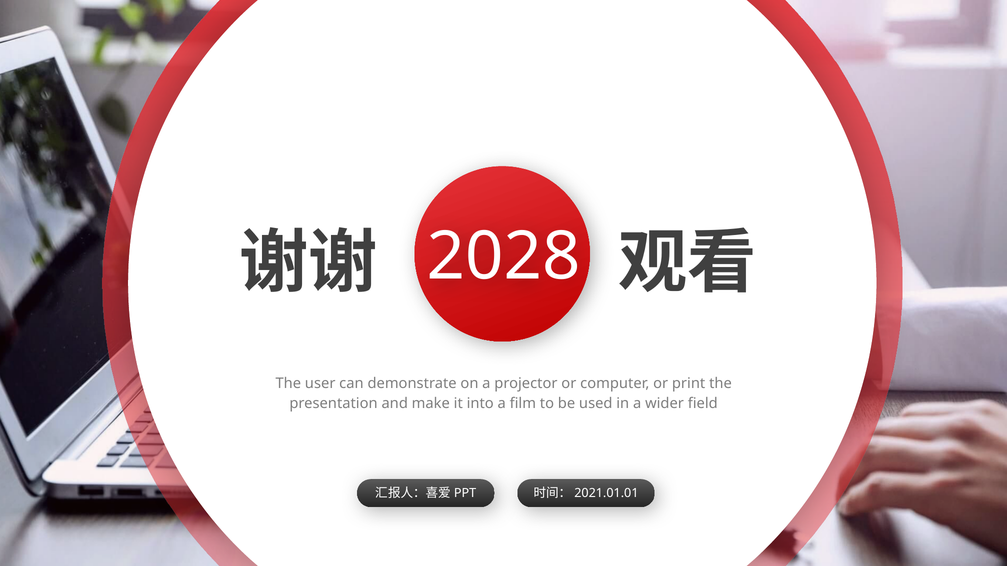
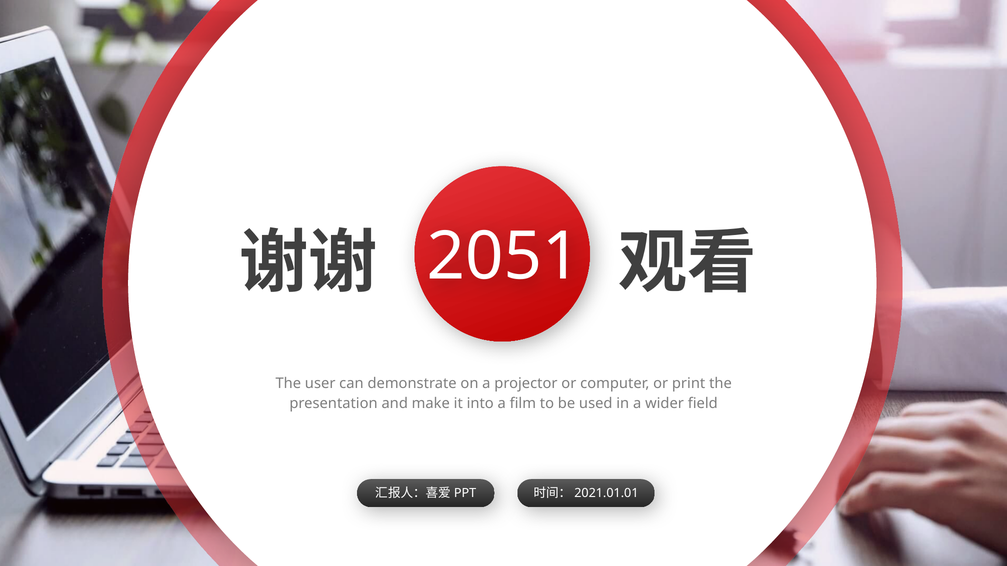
2028: 2028 -> 2051
